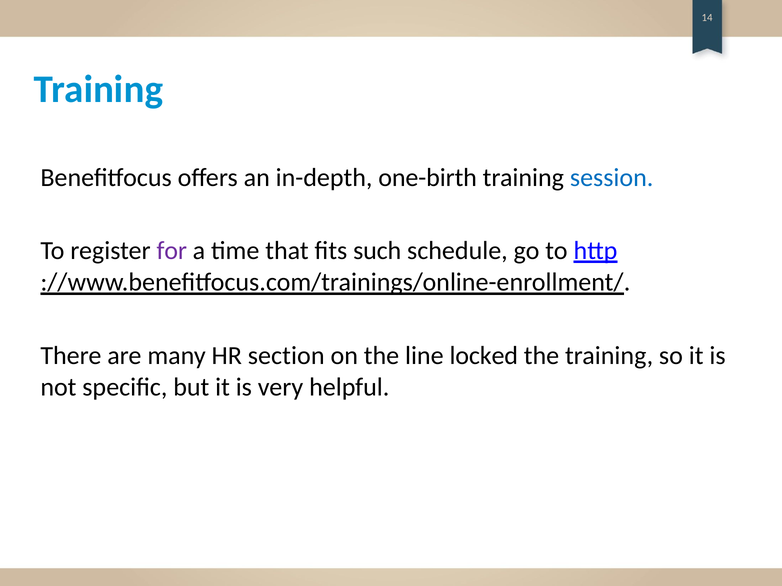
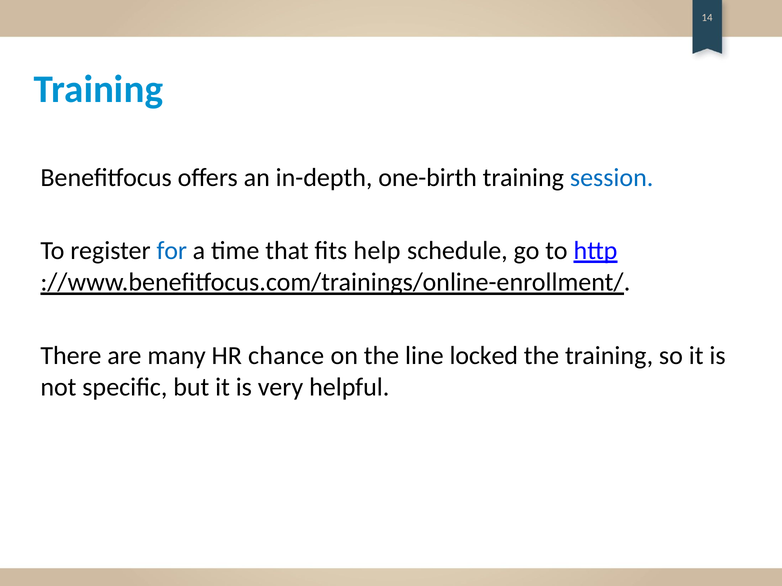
for colour: purple -> blue
such: such -> help
section: section -> chance
